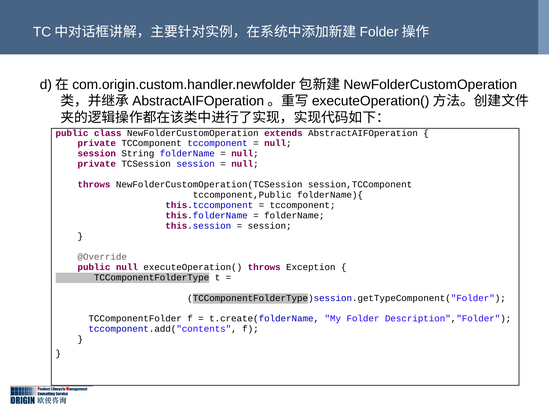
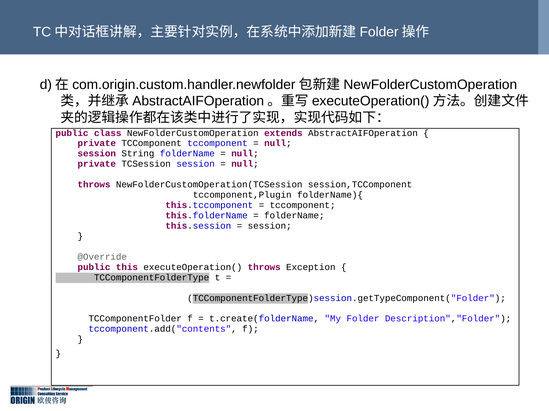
tccomponent,Public: tccomponent,Public -> tccomponent,Plugin
public null: null -> this
